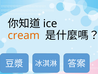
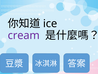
cream colour: orange -> purple
